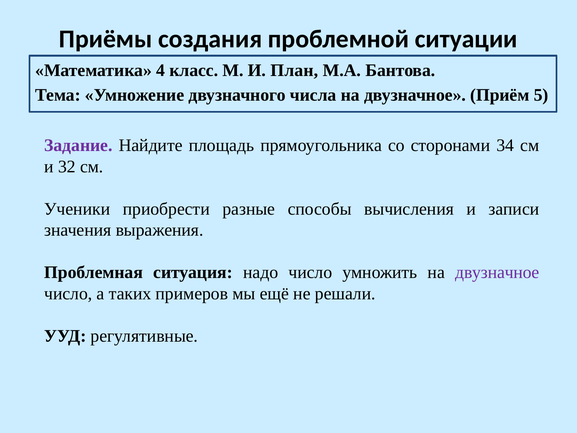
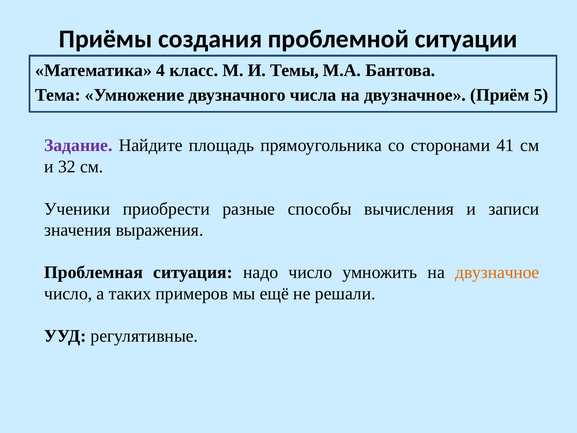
План: План -> Темы
34: 34 -> 41
двузначное at (497, 272) colour: purple -> orange
